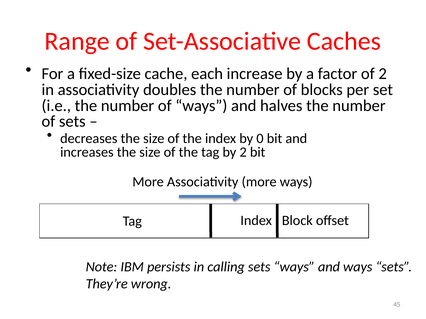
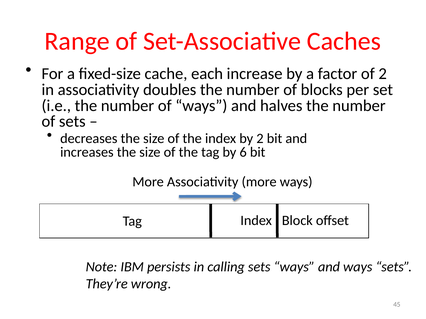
by 0: 0 -> 2
by 2: 2 -> 6
